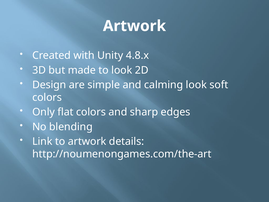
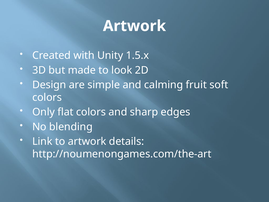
4.8.x: 4.8.x -> 1.5.x
calming look: look -> fruit
